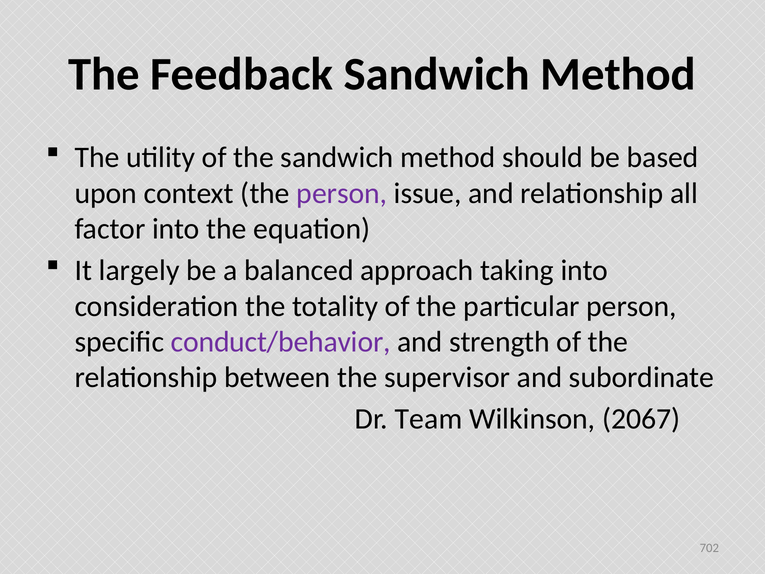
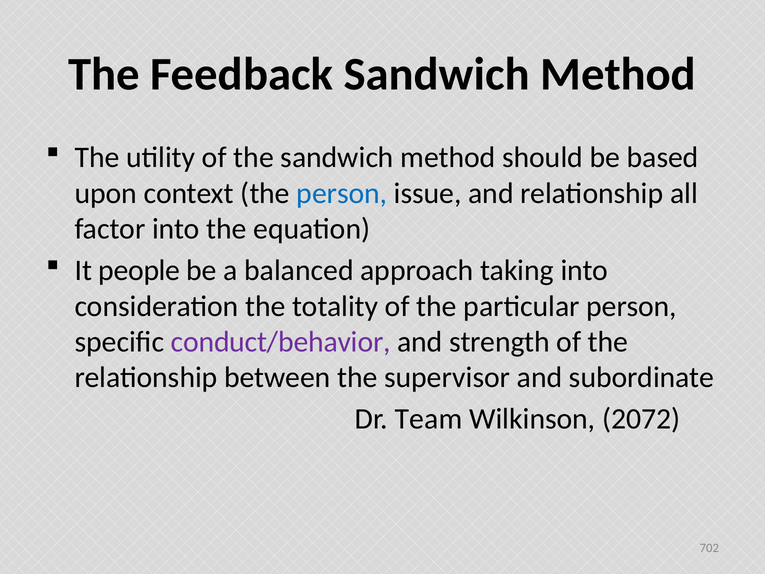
person at (342, 193) colour: purple -> blue
largely: largely -> people
2067: 2067 -> 2072
